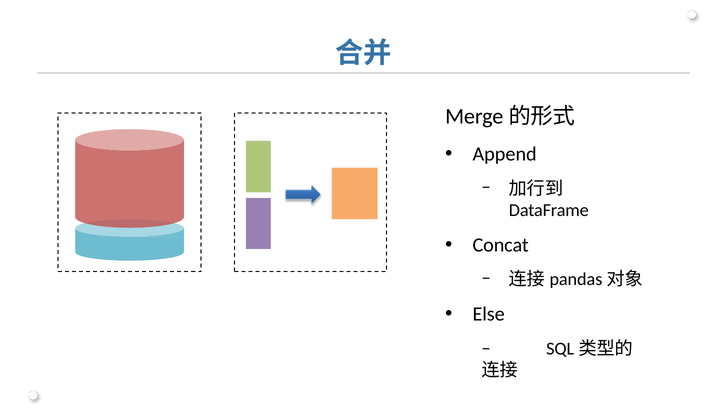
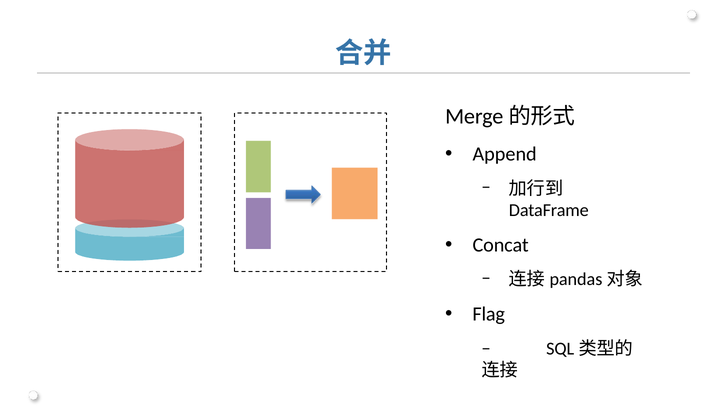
Else: Else -> Flag
